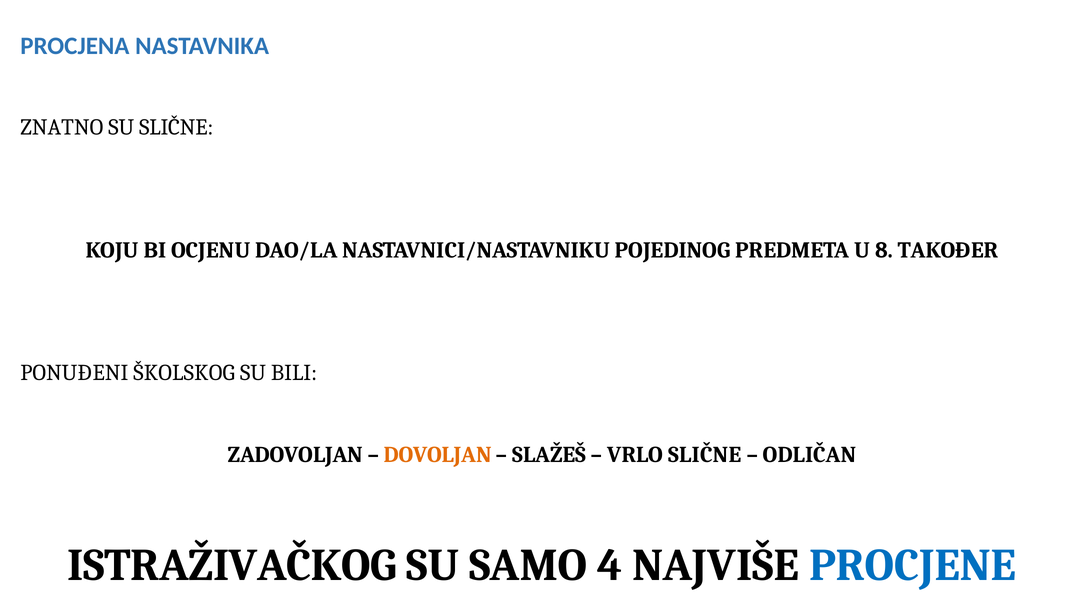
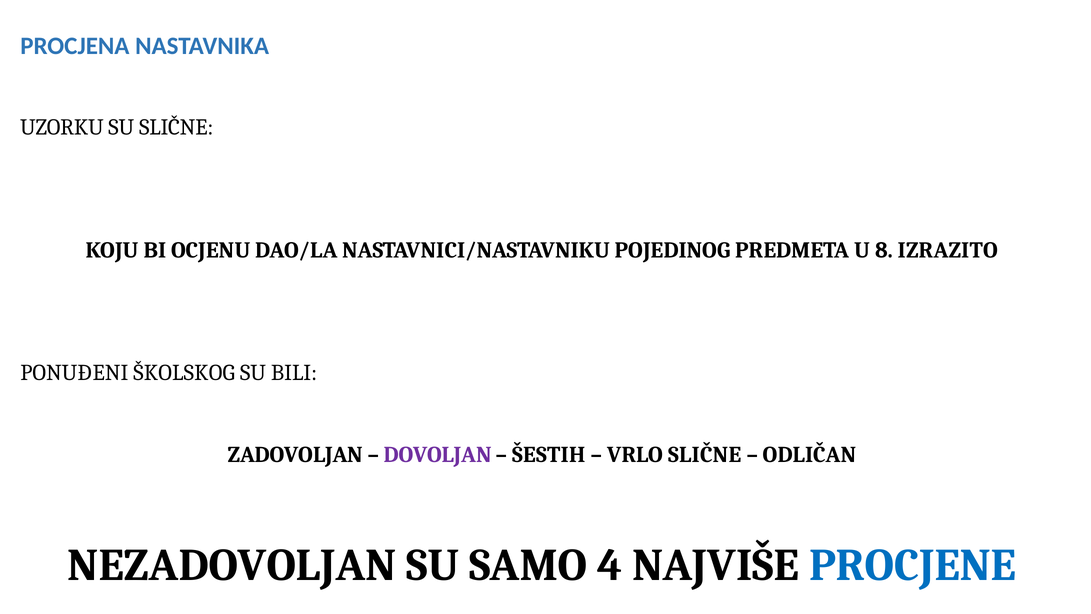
ZNATNO: ZNATNO -> UZORKU
TAKOĐER: TAKOĐER -> IZRAZITO
DOVOLJAN colour: orange -> purple
SLAŽEŠ: SLAŽEŠ -> ŠESTIH
ISTRAŽIVAČKOG: ISTRAŽIVAČKOG -> NEZADOVOLJAN
